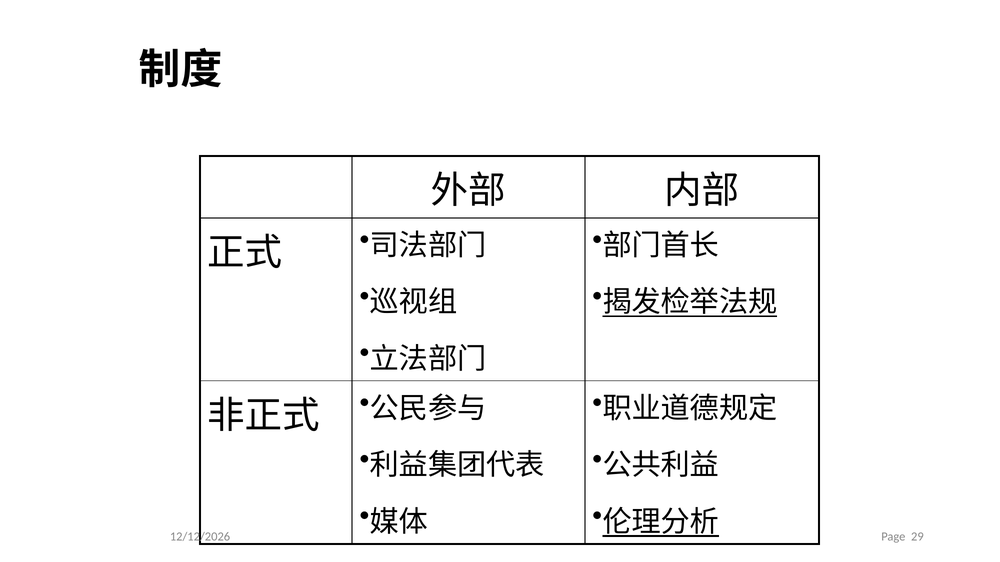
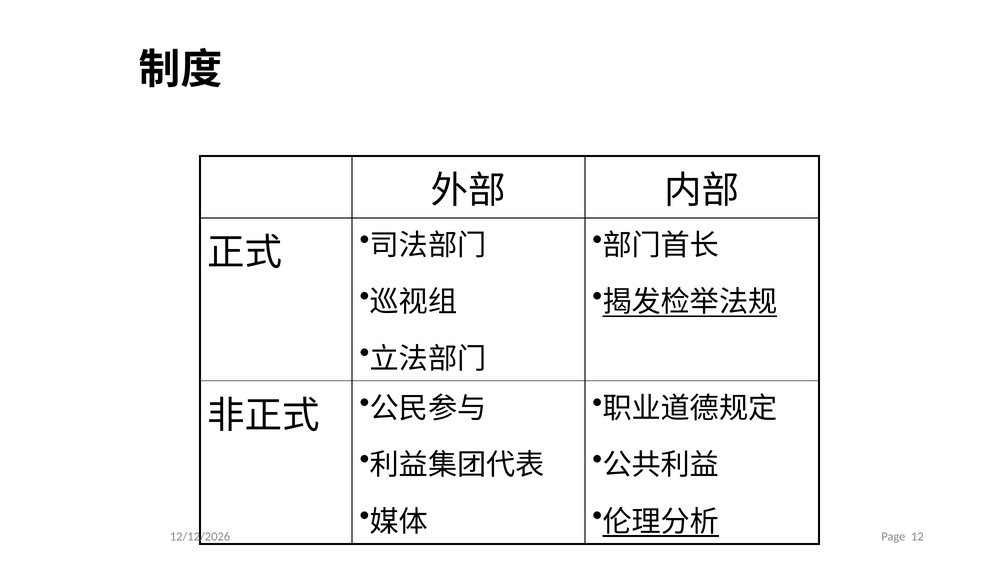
29: 29 -> 12
